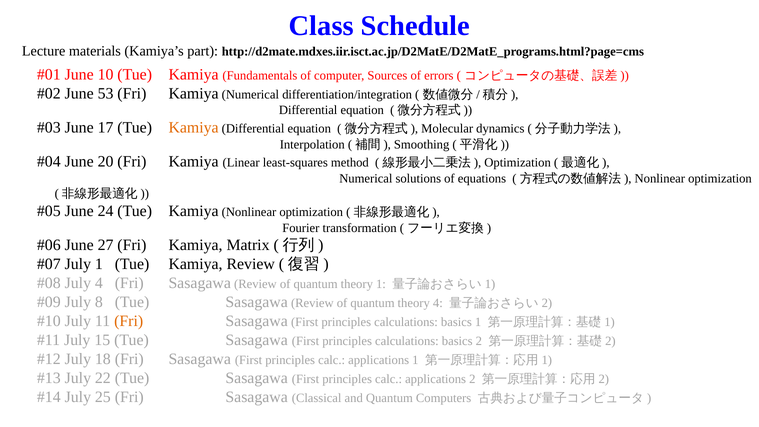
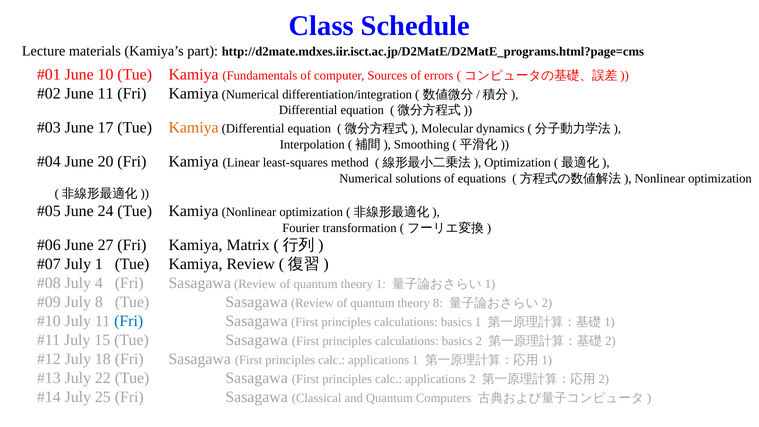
June 53: 53 -> 11
theory 4: 4 -> 8
Fri at (129, 321) colour: orange -> blue
